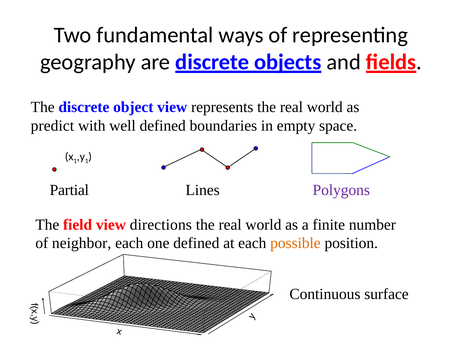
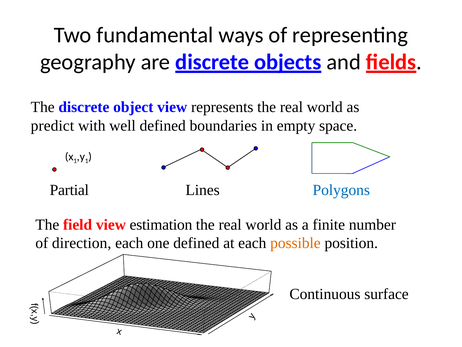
Polygons colour: purple -> blue
directions: directions -> estimation
neighbor: neighbor -> direction
